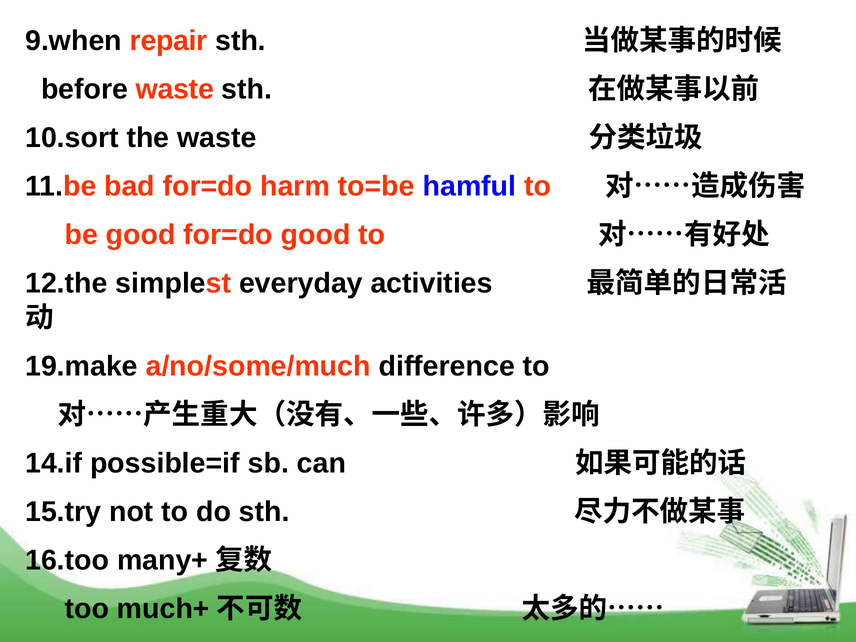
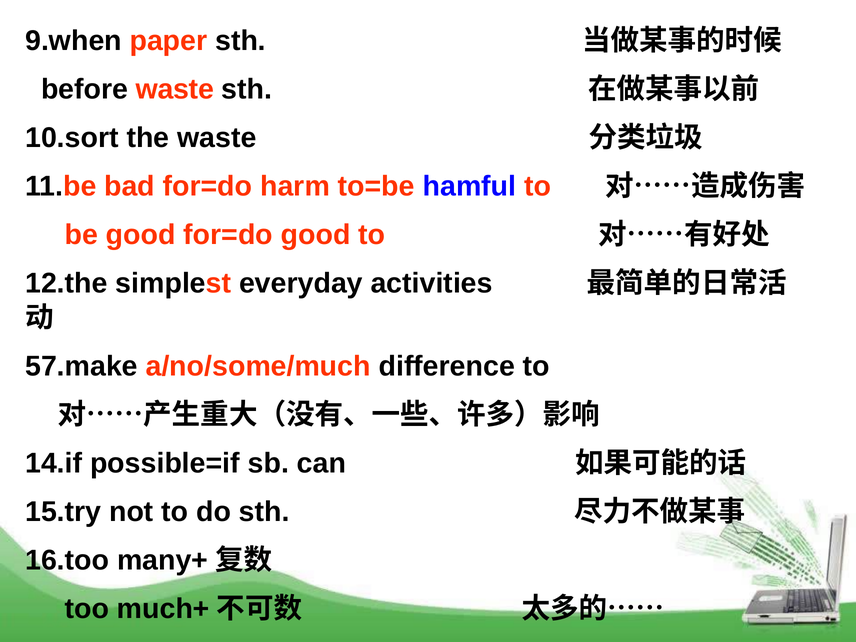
repair: repair -> paper
19.make: 19.make -> 57.make
